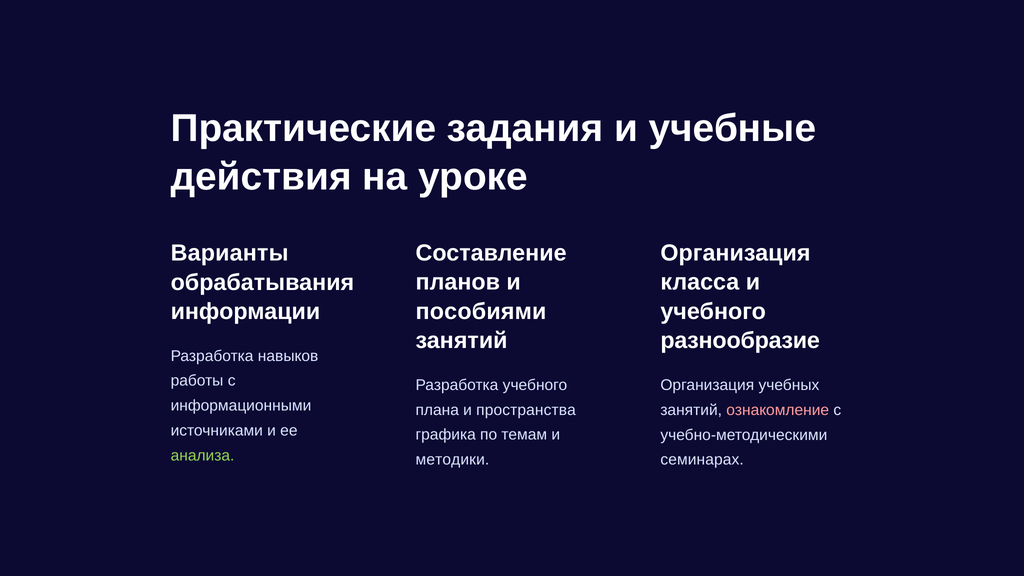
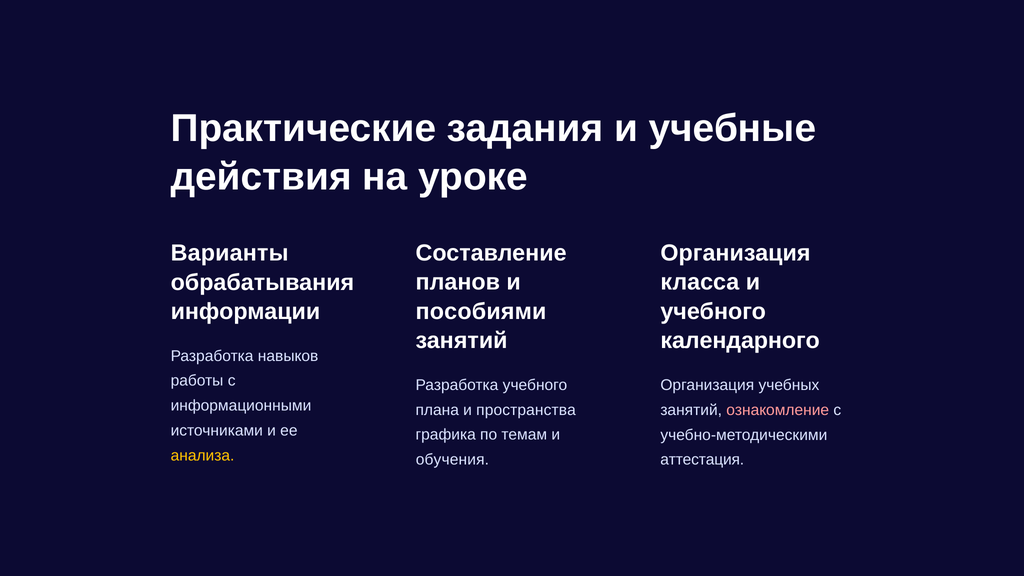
разнообразие: разнообразие -> календарного
анализа colour: light green -> yellow
методики: методики -> обучения
семинарах: семинарах -> аттестация
